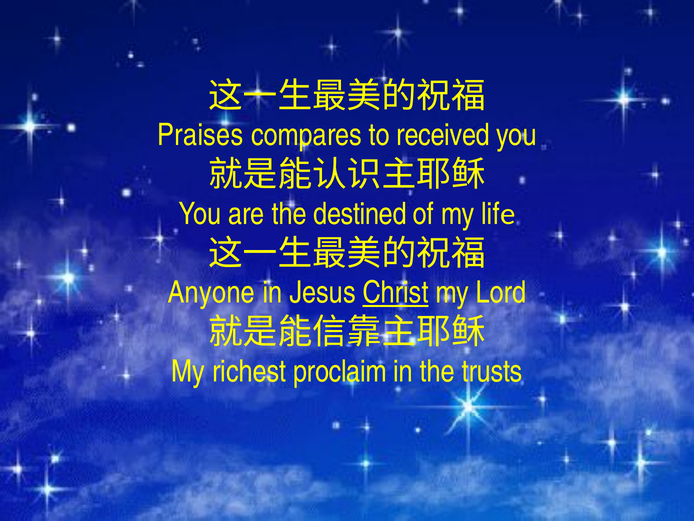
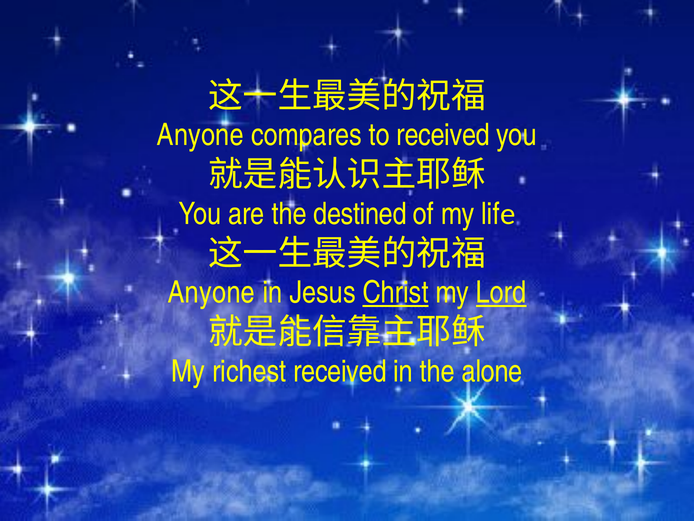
Praises at (200, 135): Praises -> Anyone
Lord underline: none -> present
richest proclaim: proclaim -> received
trusts: trusts -> alone
